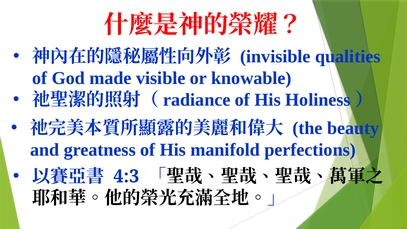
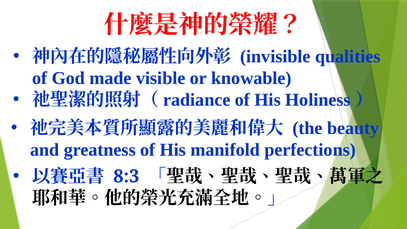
4:3: 4:3 -> 8:3
